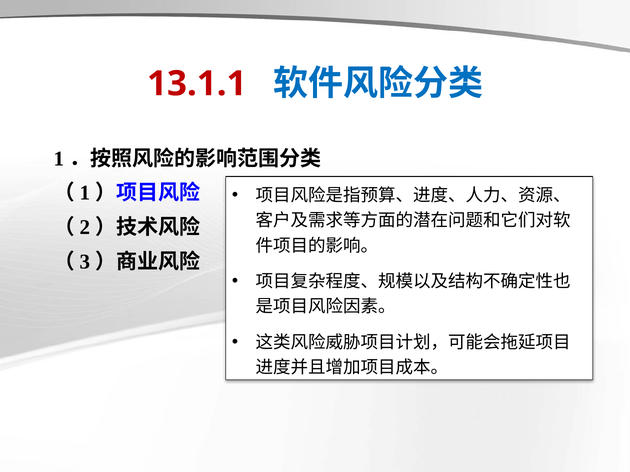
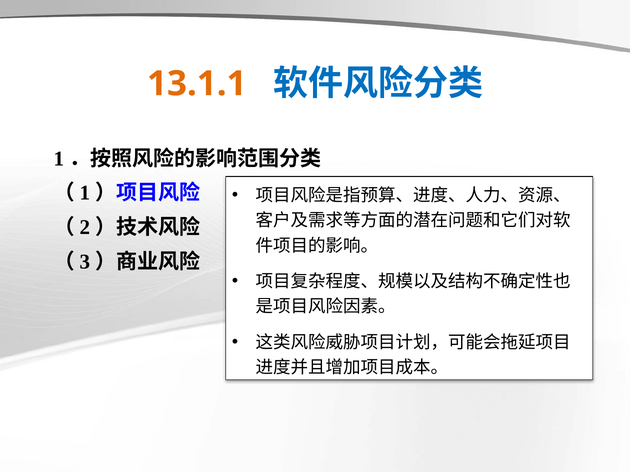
13.1.1 colour: red -> orange
